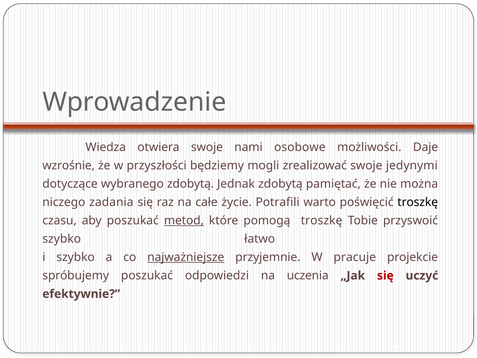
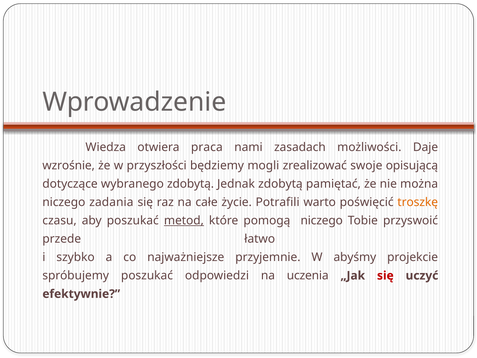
otwiera swoje: swoje -> praca
osobowe: osobowe -> zasadach
jedynymi: jedynymi -> opisującą
troszkę at (418, 202) colour: black -> orange
pomogą troszkę: troszkę -> niczego
szybko at (62, 239): szybko -> przede
najważniejsze underline: present -> none
pracuje: pracuje -> abyśmy
